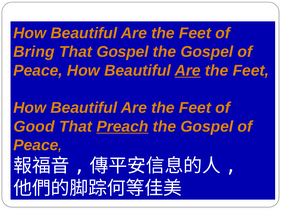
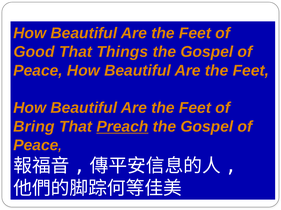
Bring: Bring -> Good
That Gospel: Gospel -> Things
Are at (188, 71) underline: present -> none
Good: Good -> Bring
